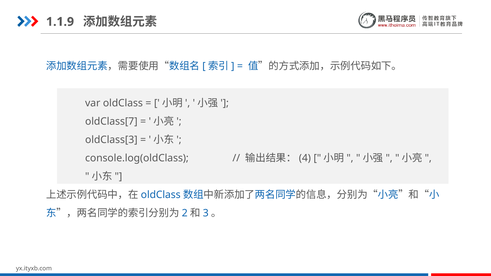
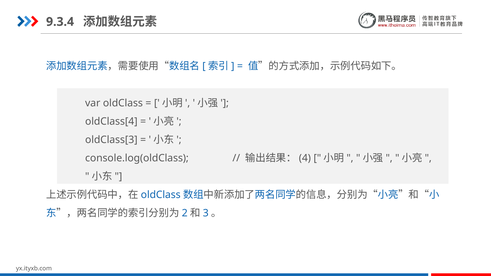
1.1.9: 1.1.9 -> 9.3.4
oldClass[7: oldClass[7 -> oldClass[4
